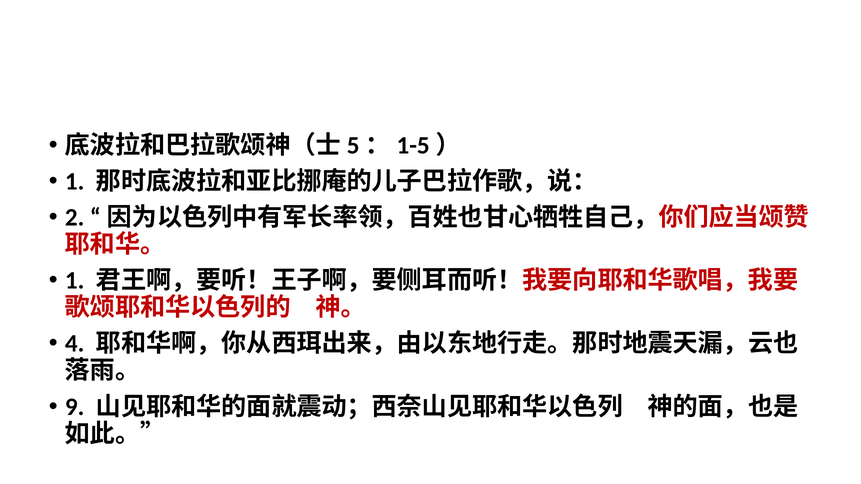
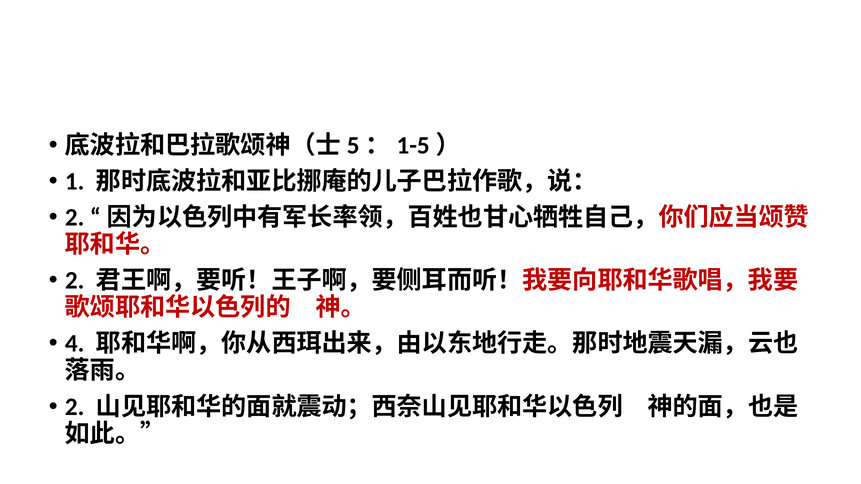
1 at (75, 281): 1 -> 2
9 at (75, 407): 9 -> 2
